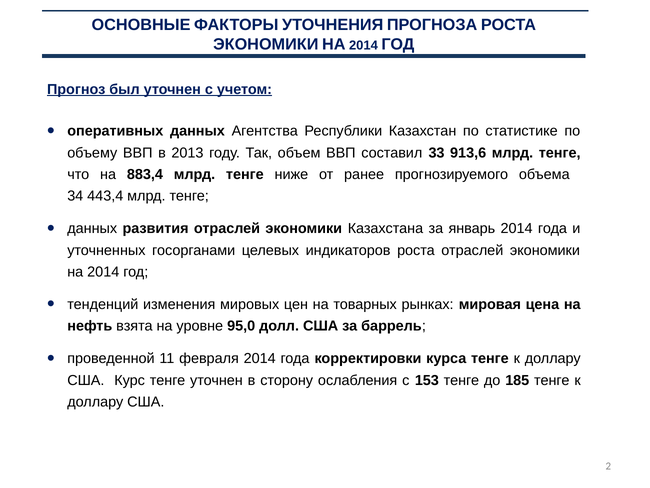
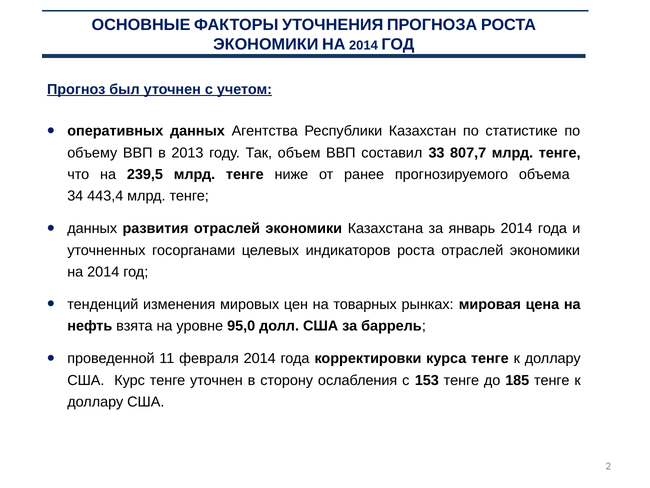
913,6: 913,6 -> 807,7
883,4: 883,4 -> 239,5
